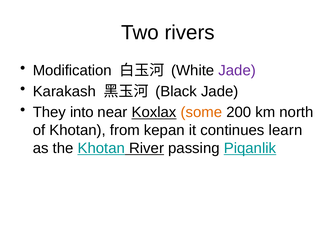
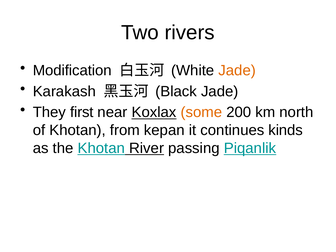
Jade at (237, 70) colour: purple -> orange
into: into -> first
learn: learn -> kinds
